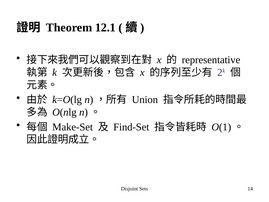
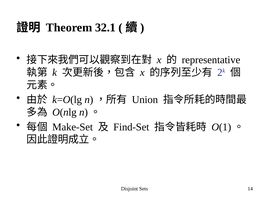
12.1: 12.1 -> 32.1
